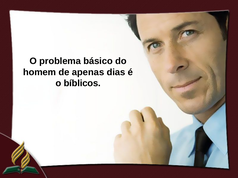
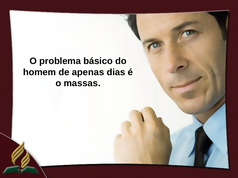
bíblicos: bíblicos -> massas
